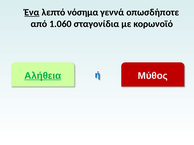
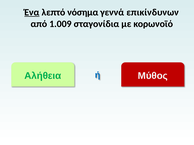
οπωσδήποτε: οπωσδήποτε -> επικίνδυνων
1.060: 1.060 -> 1.009
Αλήθεια underline: present -> none
